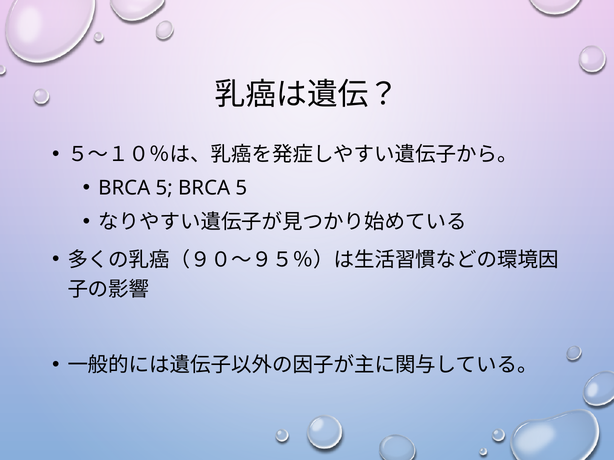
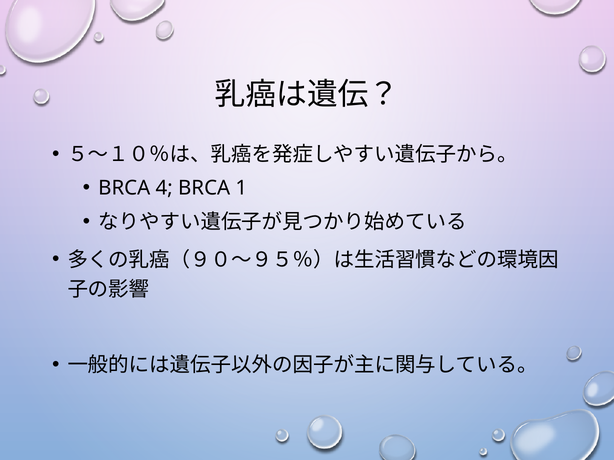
5 at (164, 188): 5 -> 4
5 at (241, 188): 5 -> 1
